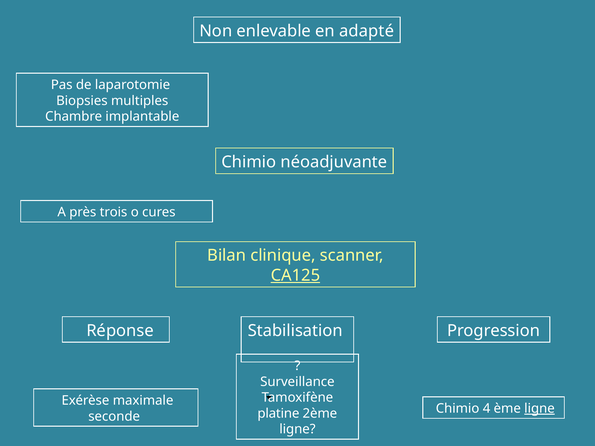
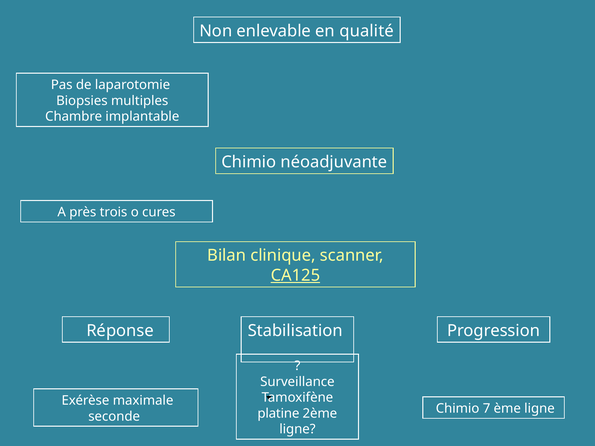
adapté: adapté -> qualité
4: 4 -> 7
ligne at (540, 409) underline: present -> none
